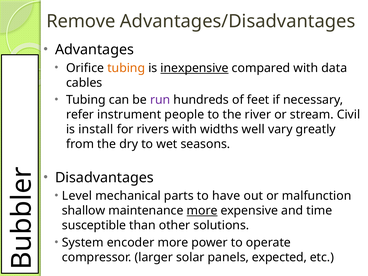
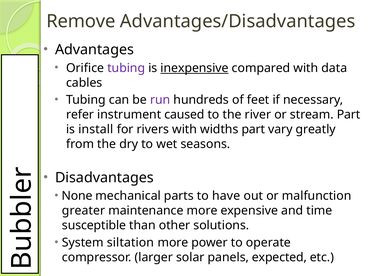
tubing at (126, 68) colour: orange -> purple
people: people -> caused
stream Civil: Civil -> Part
widths well: well -> part
Level: Level -> None
shallow: shallow -> greater
more at (202, 211) underline: present -> none
encoder: encoder -> siltation
